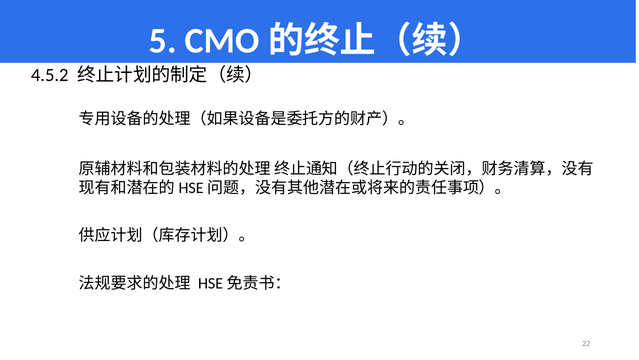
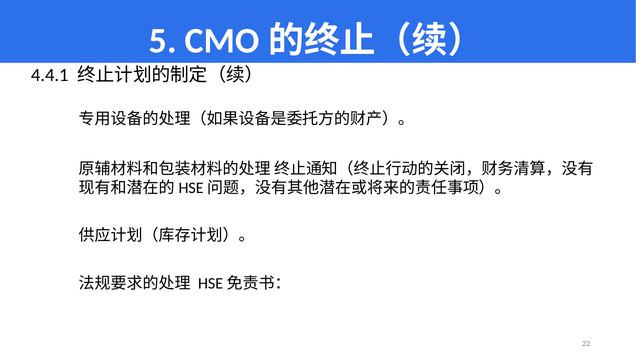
4.5.2: 4.5.2 -> 4.4.1
